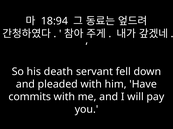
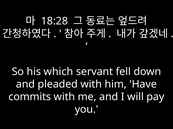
18:94: 18:94 -> 18:28
death: death -> which
